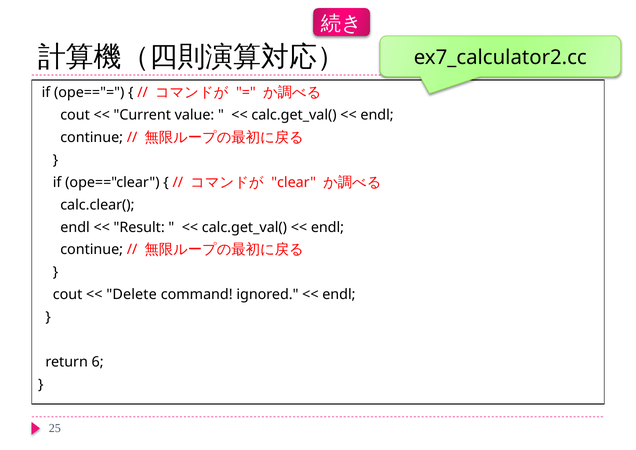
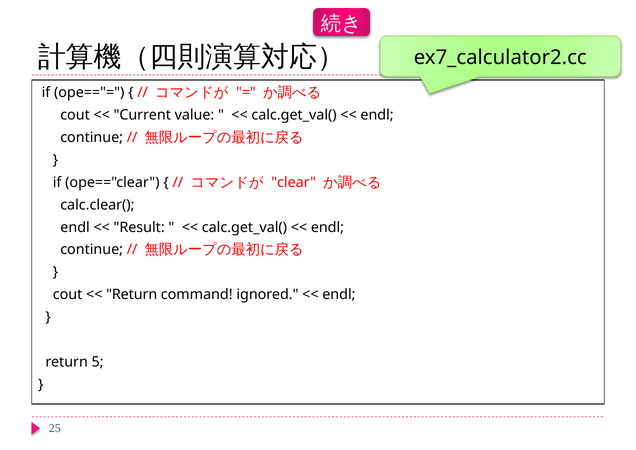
Delete at (132, 294): Delete -> Return
6: 6 -> 5
